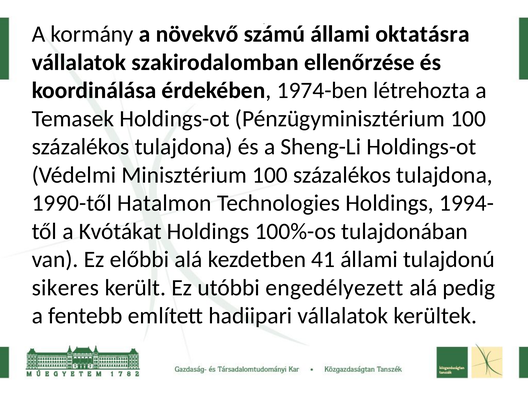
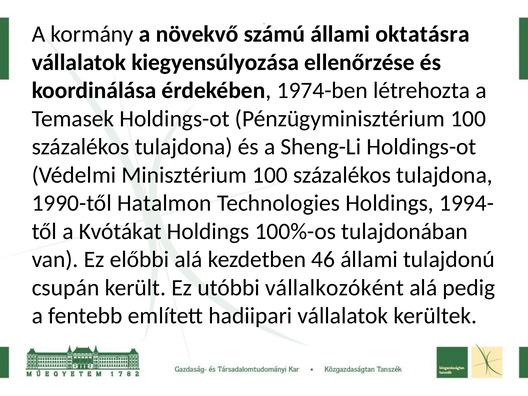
szakirodalomban: szakirodalomban -> kiegyensúlyozása
41: 41 -> 46
sikeres: sikeres -> csupán
engedélyezett: engedélyezett -> vállalkozóként
